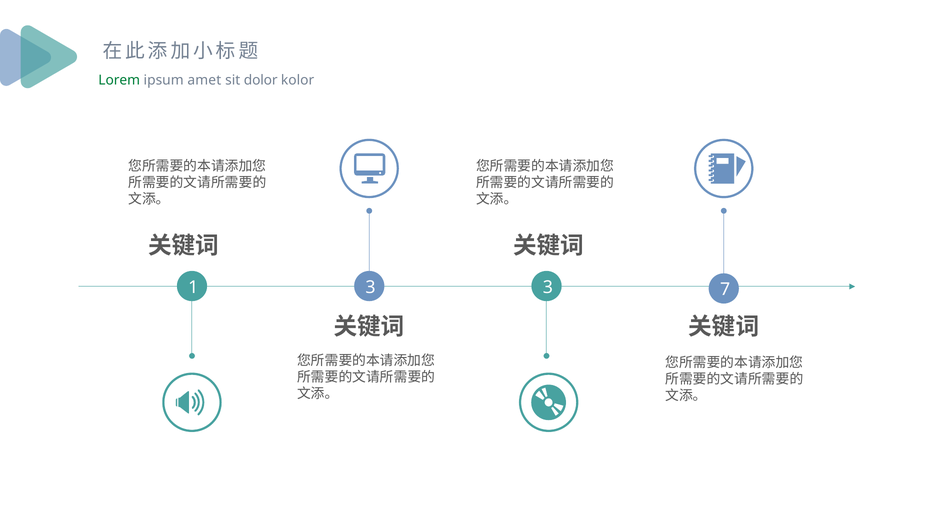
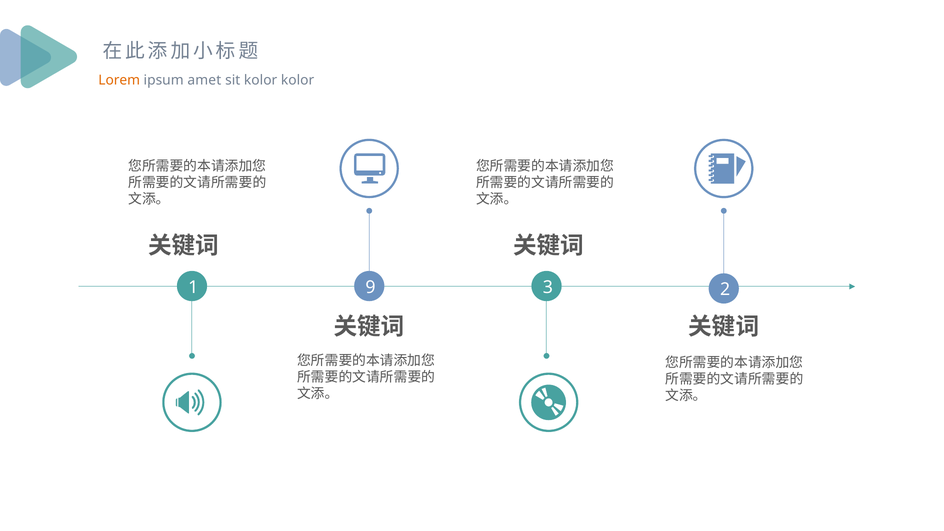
Lorem colour: green -> orange
sit dolor: dolor -> kolor
1 3: 3 -> 9
7: 7 -> 2
